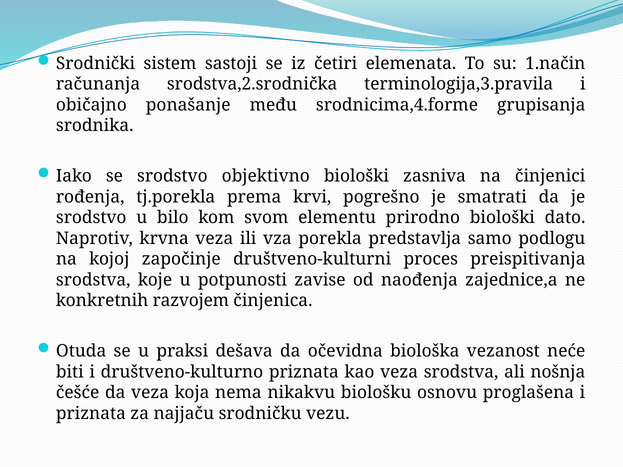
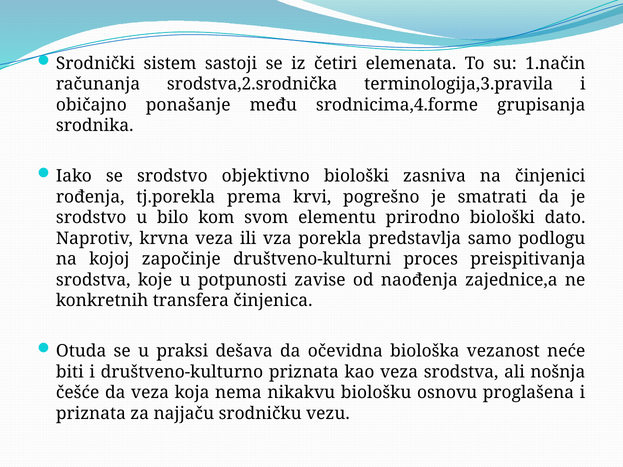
razvojem: razvojem -> transfera
